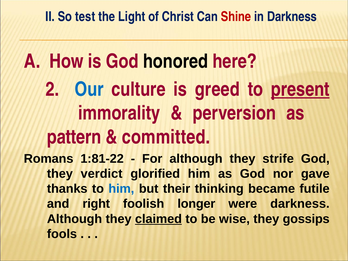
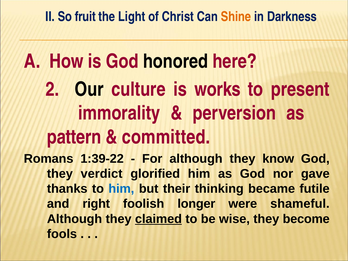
test: test -> fruit
Shine colour: red -> orange
Our colour: blue -> black
greed: greed -> works
present underline: present -> none
1:81-22: 1:81-22 -> 1:39-22
strife: strife -> know
were darkness: darkness -> shameful
gossips: gossips -> become
